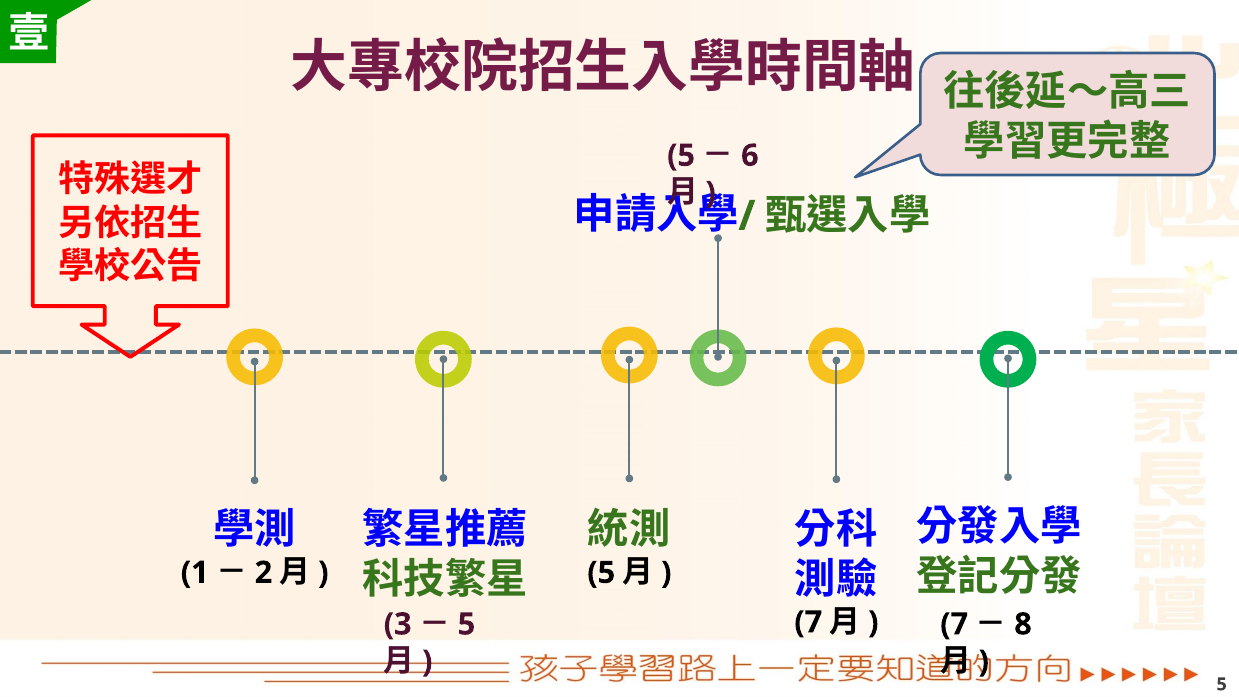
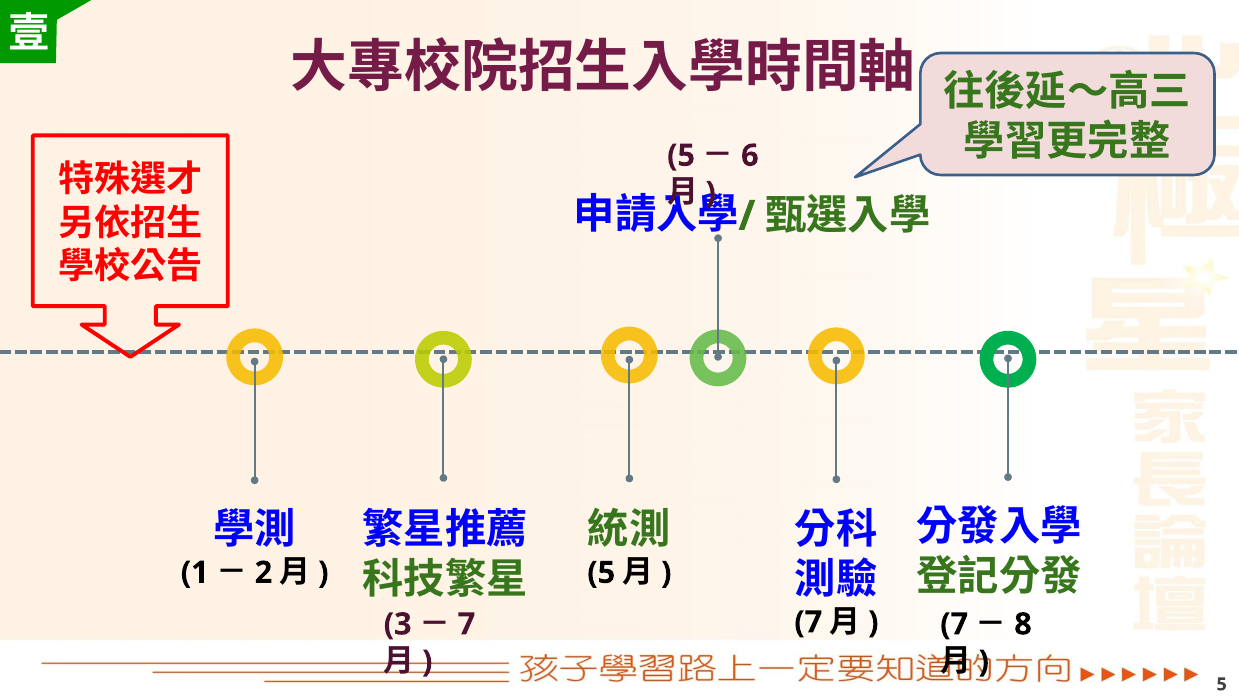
5 at (467, 624): 5 -> 7
